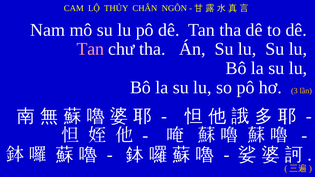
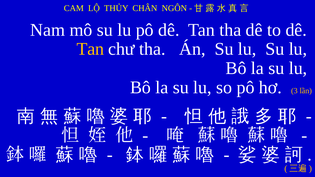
Tan at (90, 49) colour: pink -> yellow
